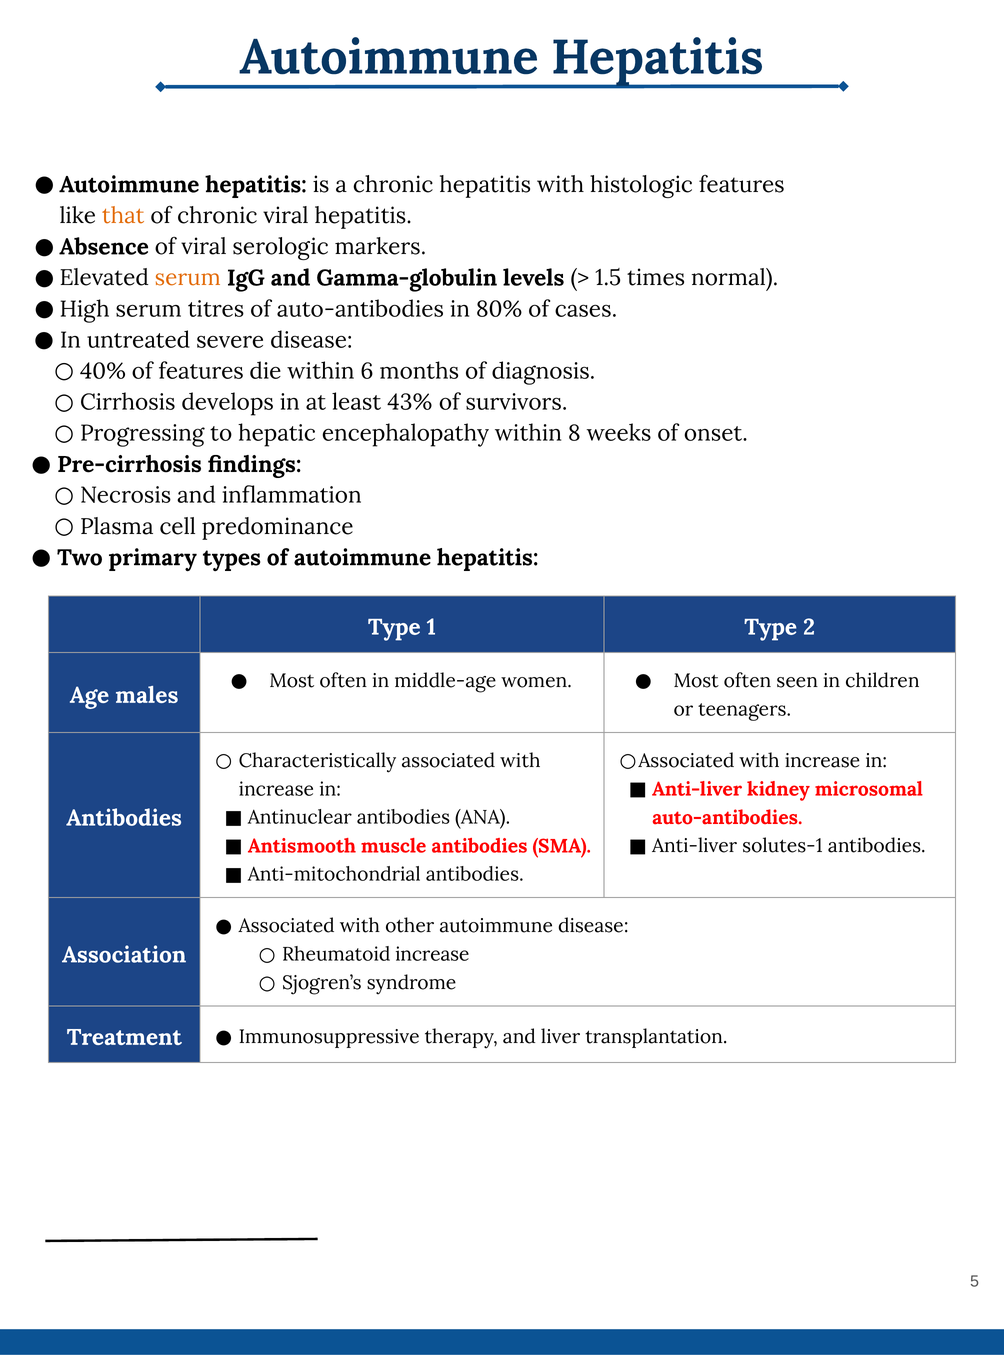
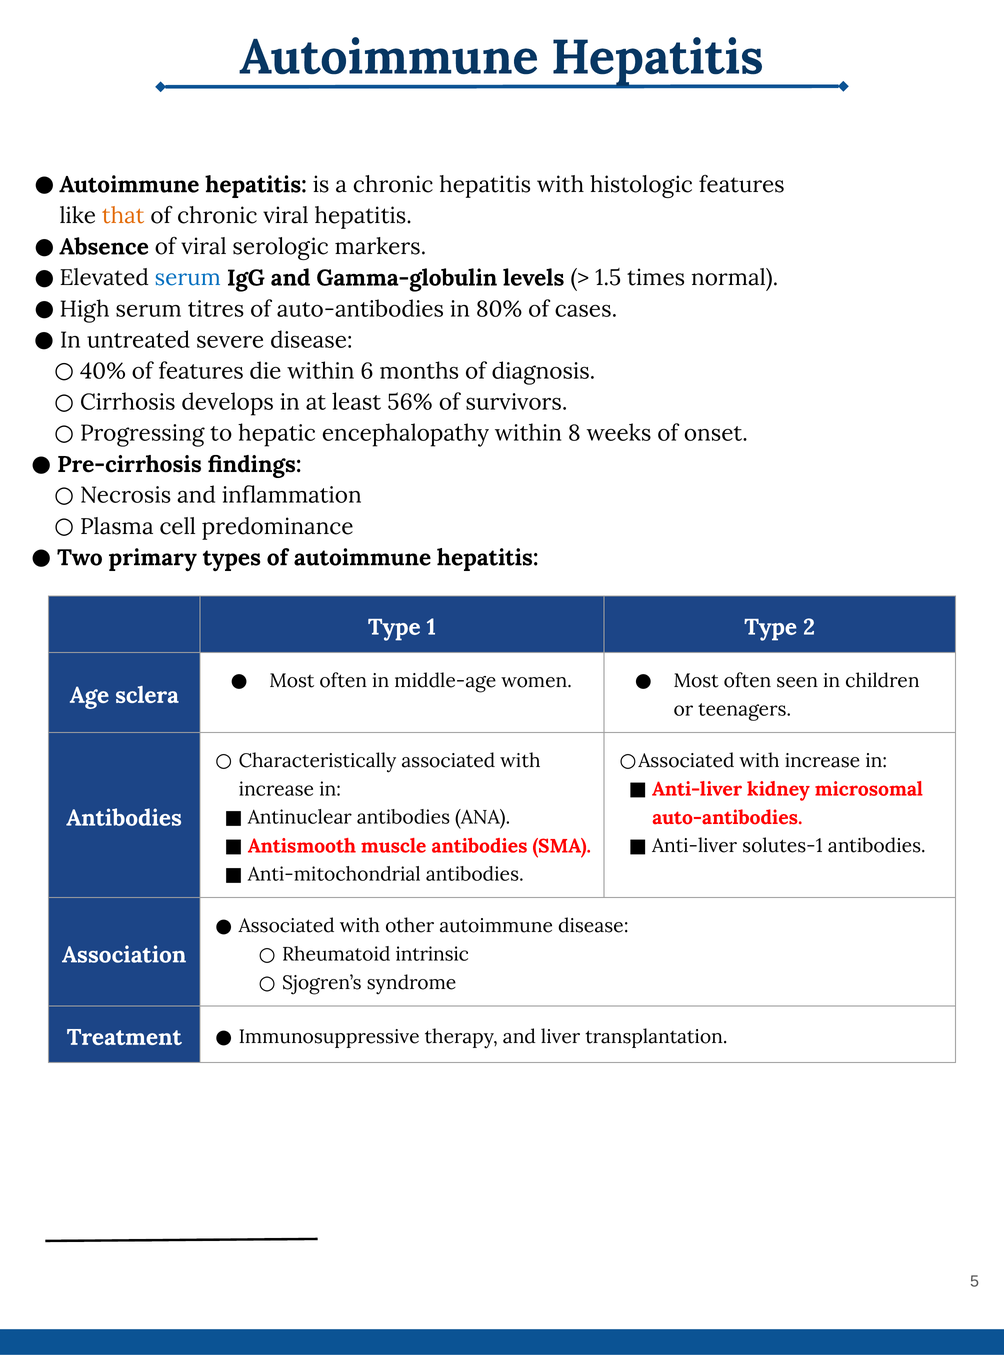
serum at (188, 278) colour: orange -> blue
43%: 43% -> 56%
males: males -> sclera
Rheumatoid increase: increase -> intrinsic
